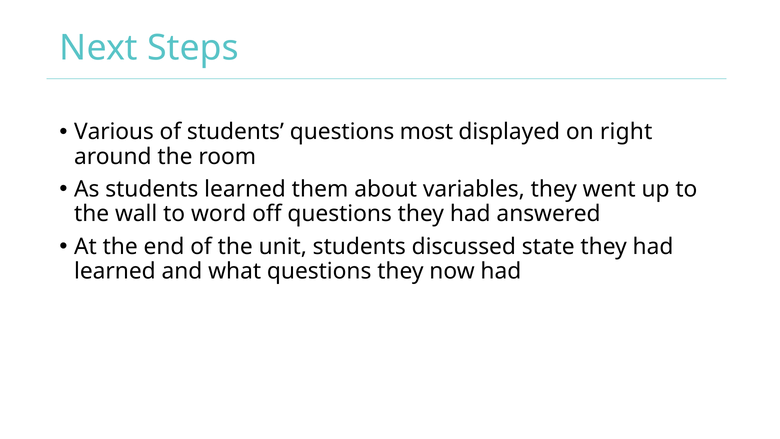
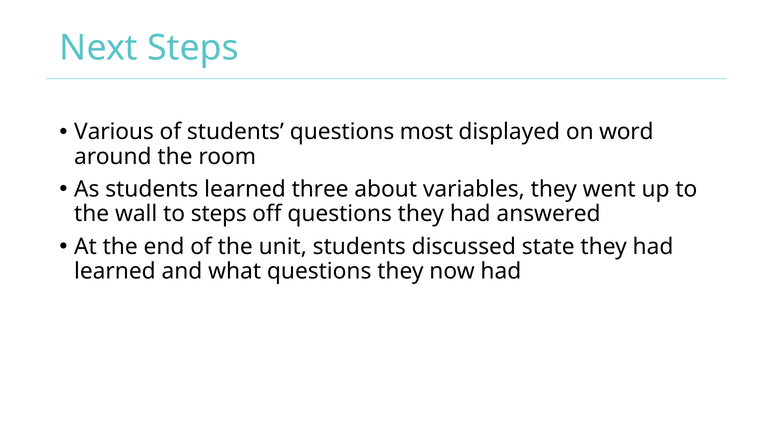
right: right -> word
them: them -> three
to word: word -> steps
